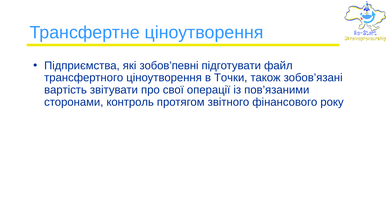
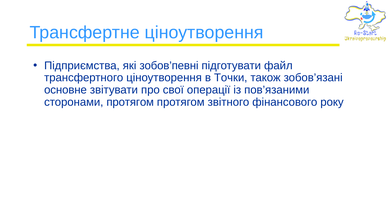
вартість: вартість -> основне
сторонами контроль: контроль -> протягом
